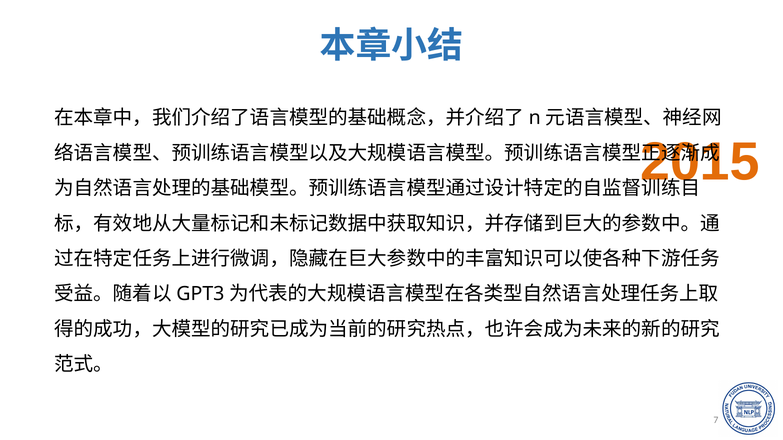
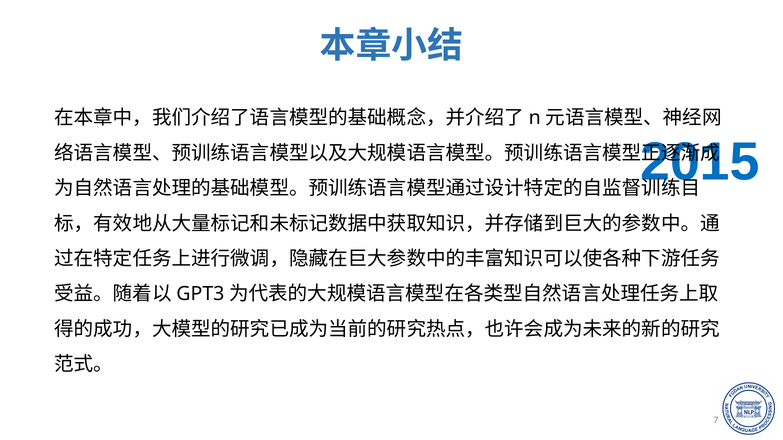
2015 colour: orange -> blue
